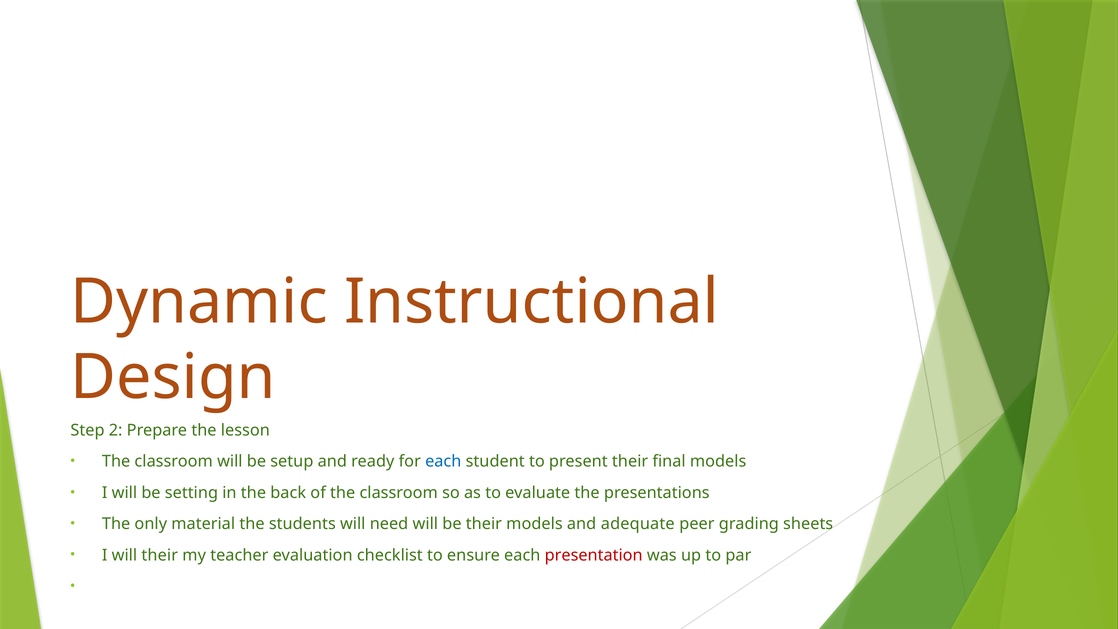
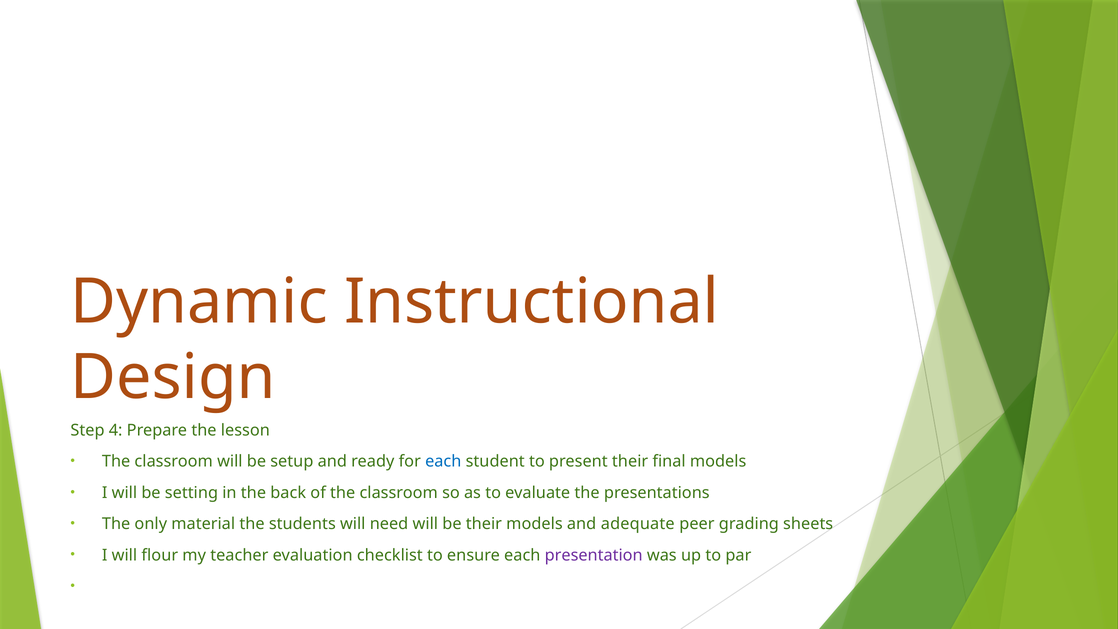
2: 2 -> 4
will their: their -> flour
presentation colour: red -> purple
